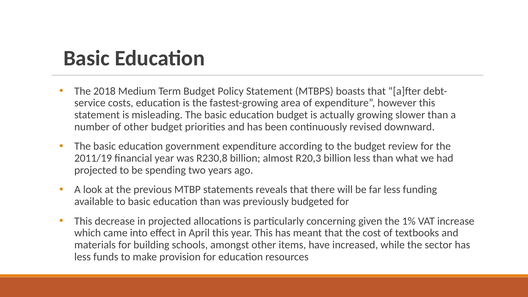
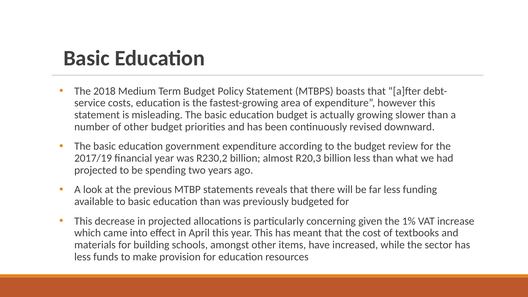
2011/19: 2011/19 -> 2017/19
R230,8: R230,8 -> R230,2
